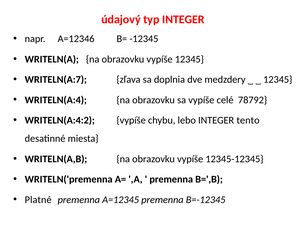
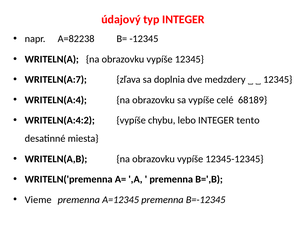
A=12346: A=12346 -> A=82238
78792: 78792 -> 68189
Platné: Platné -> Vieme
